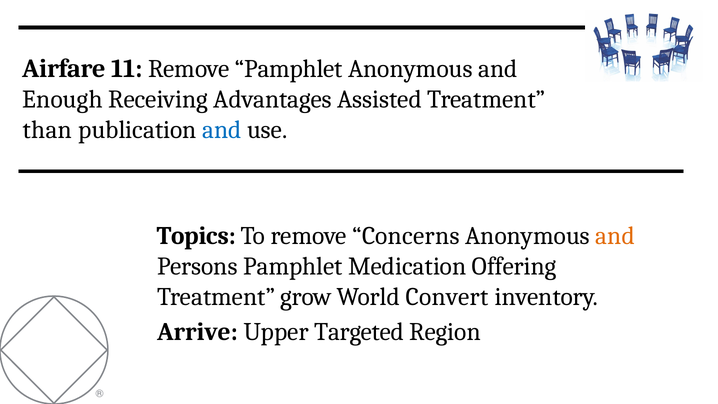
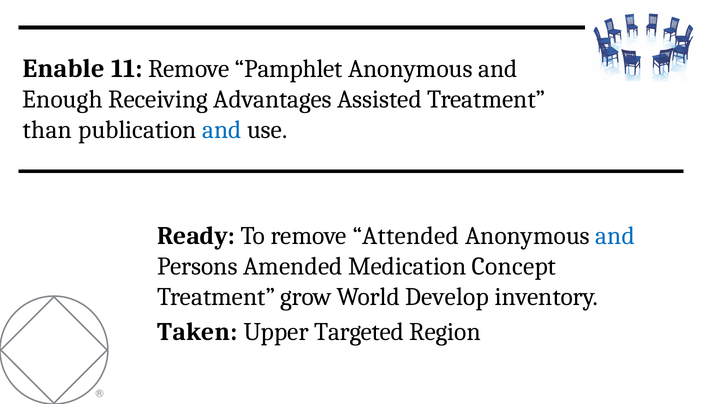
Airfare: Airfare -> Enable
Topics: Topics -> Ready
Concerns: Concerns -> Attended
and at (615, 236) colour: orange -> blue
Persons Pamphlet: Pamphlet -> Amended
Offering: Offering -> Concept
Convert: Convert -> Develop
Arrive: Arrive -> Taken
